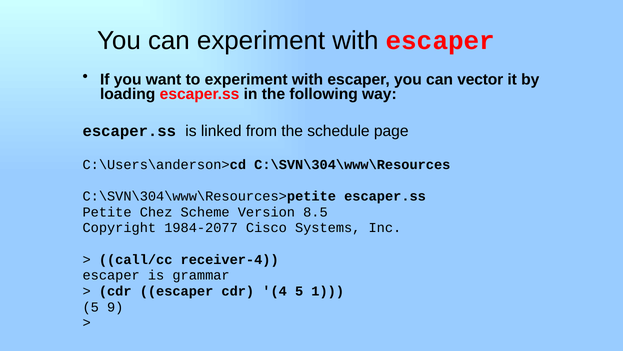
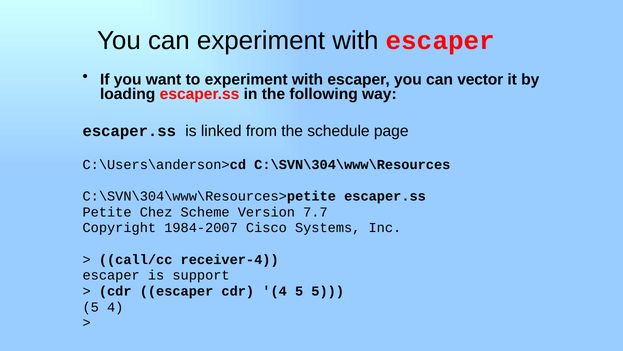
8.5: 8.5 -> 7.7
1984-2077: 1984-2077 -> 1984-2007
grammar: grammar -> support
4 5 1: 1 -> 5
5 9: 9 -> 4
